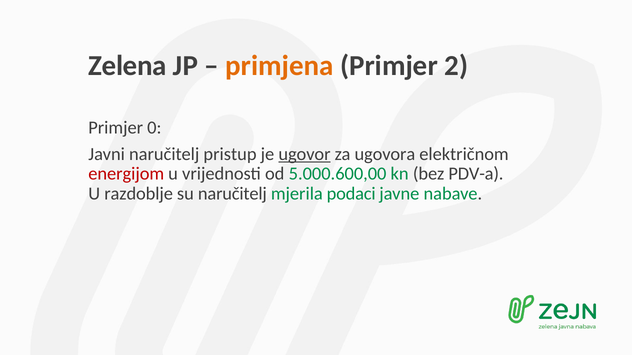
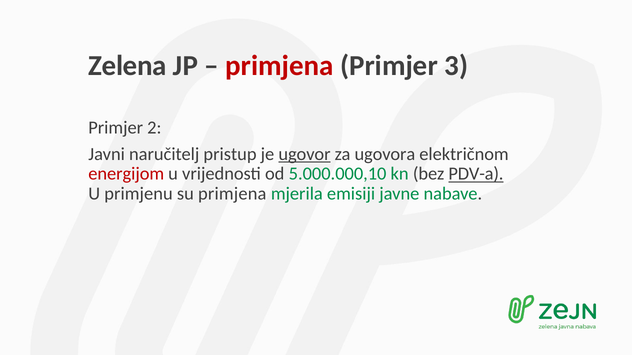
primjena at (280, 66) colour: orange -> red
2: 2 -> 3
0: 0 -> 2
5.000.600,00: 5.000.600,00 -> 5.000.000,10
PDV-a underline: none -> present
razdoblje: razdoblje -> primjenu
su naručitelj: naručitelj -> primjena
podaci: podaci -> emisiji
